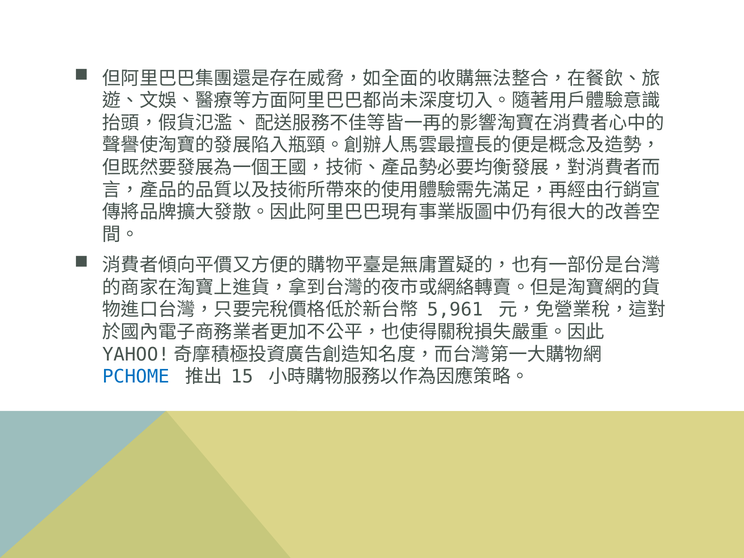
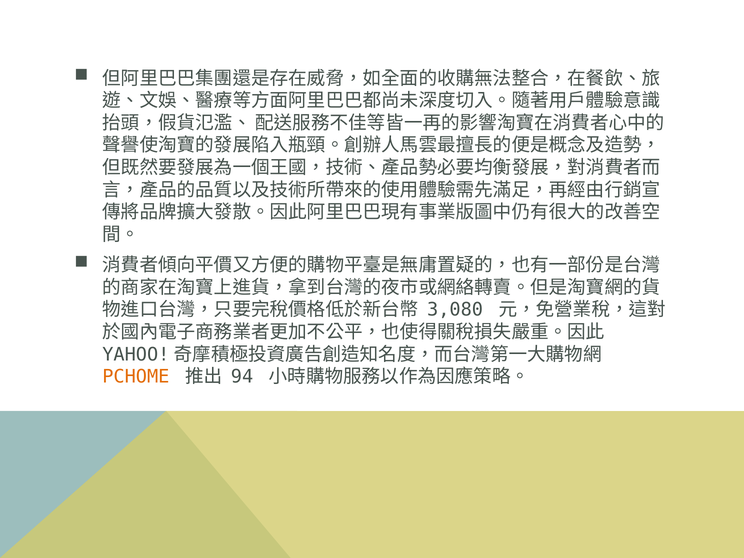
5,961: 5,961 -> 3,080
PCHOME colour: blue -> orange
15: 15 -> 94
